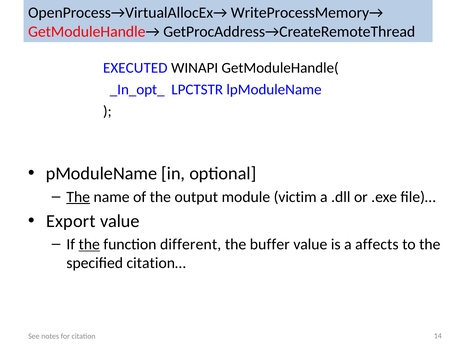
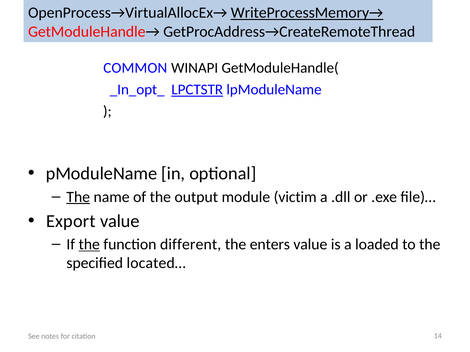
WriteProcessMemory→ underline: none -> present
EXECUTED: EXECUTED -> COMMON
LPCTSTR underline: none -> present
buffer: buffer -> enters
affects: affects -> loaded
citation…: citation… -> located…
